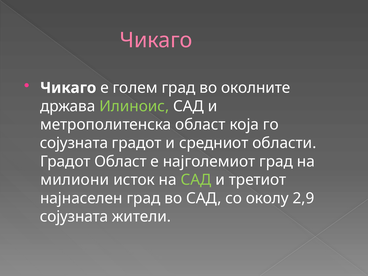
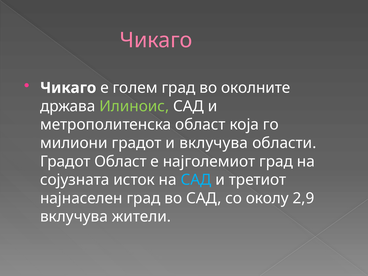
сојузната at (74, 143): сојузната -> милиони
и средниот: средниот -> вклучува
милиони: милиони -> сојузната
САД at (196, 180) colour: light green -> light blue
сојузната at (74, 217): сојузната -> вклучува
